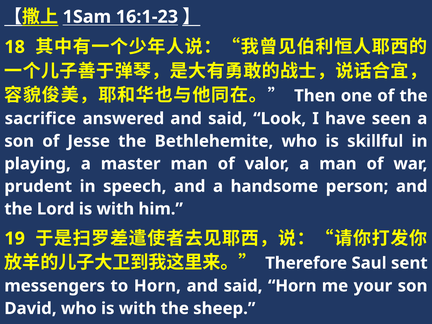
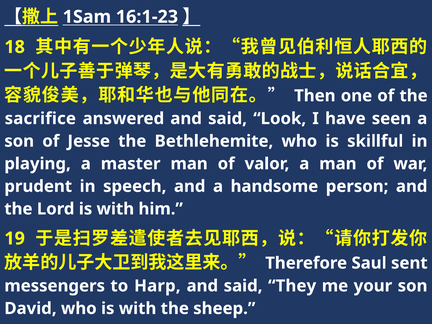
to Horn: Horn -> Harp
said Horn: Horn -> They
